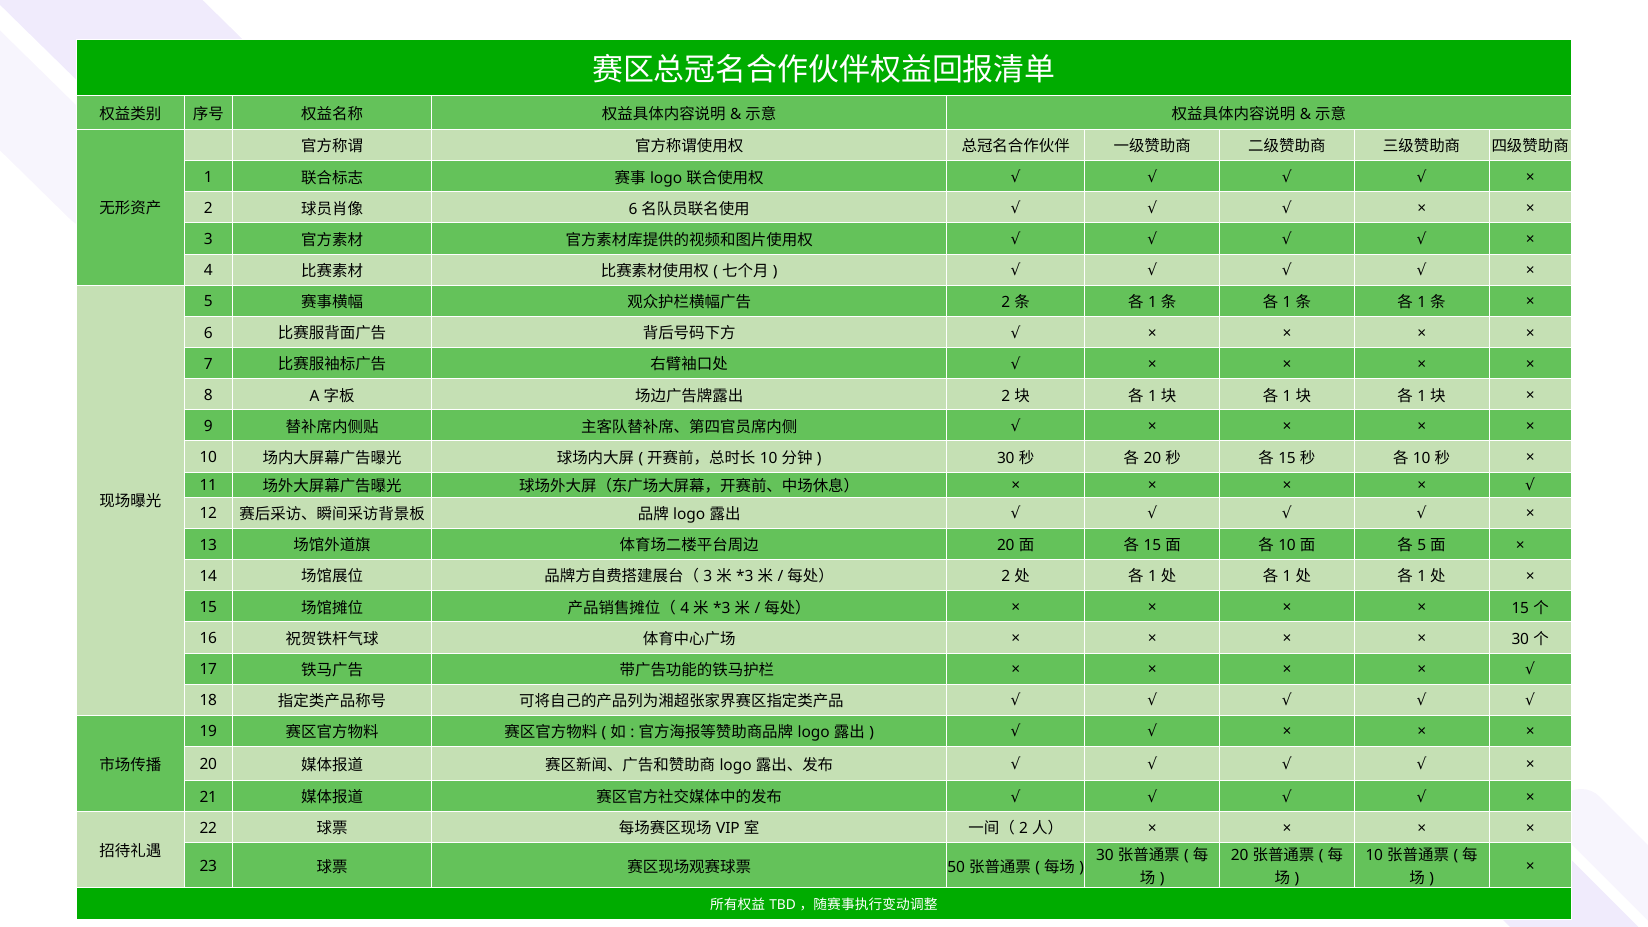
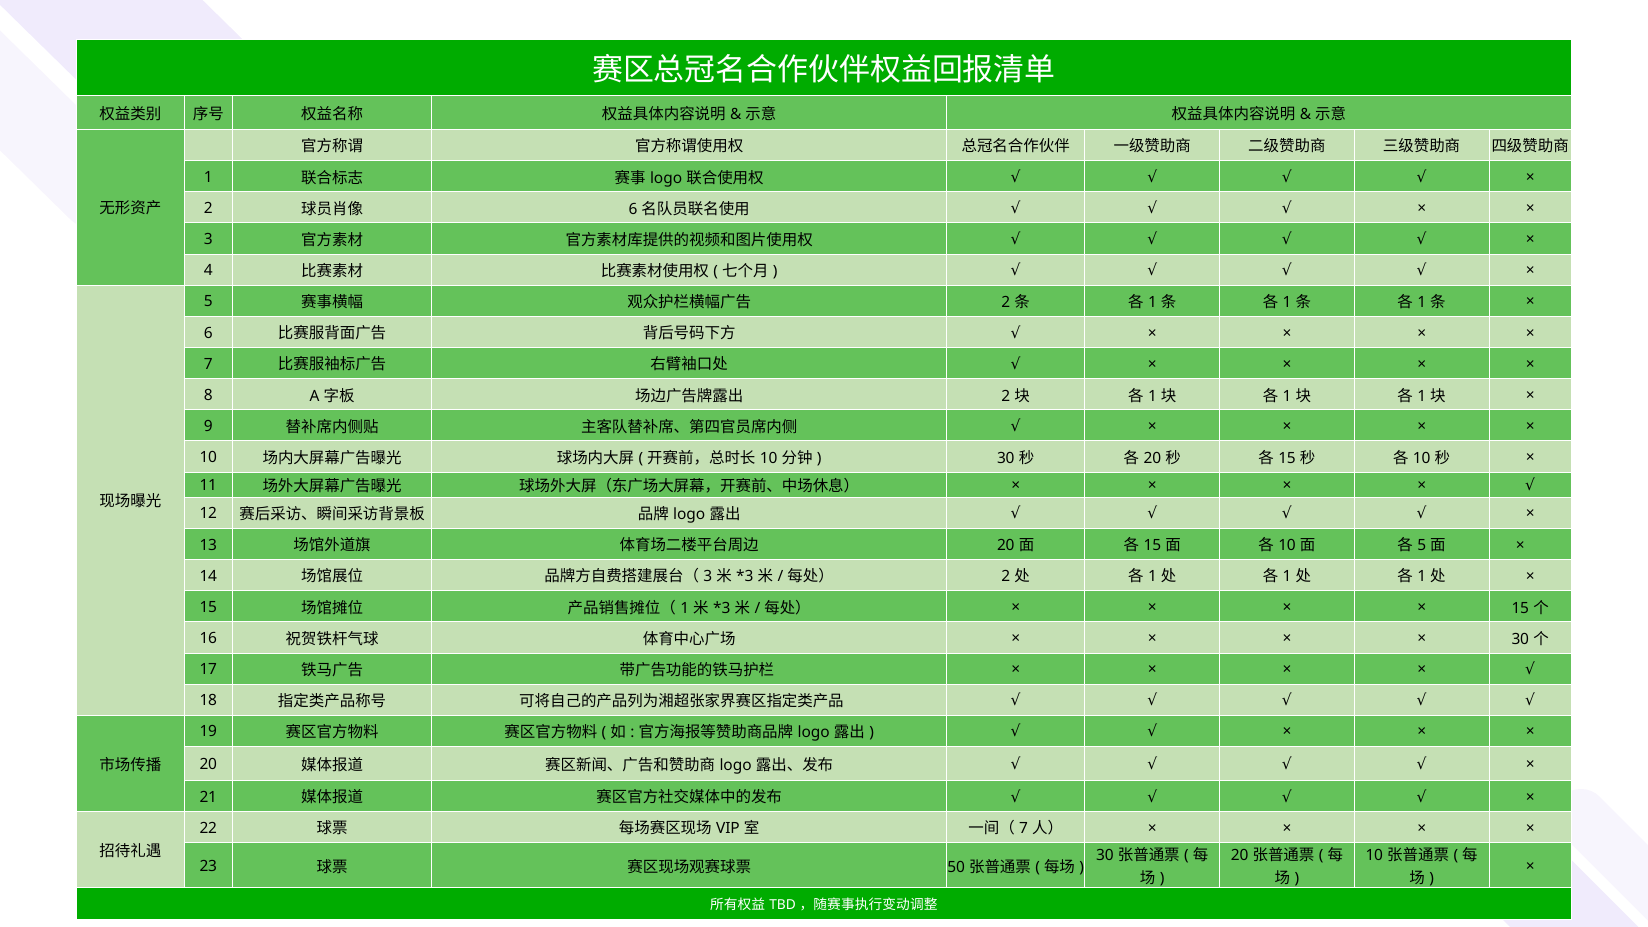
4 at (685, 608): 4 -> 1
2 at (1024, 829): 2 -> 7
